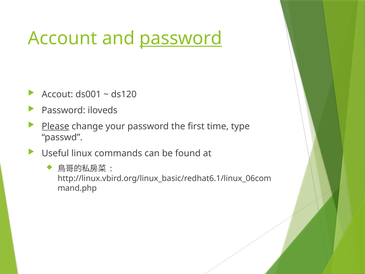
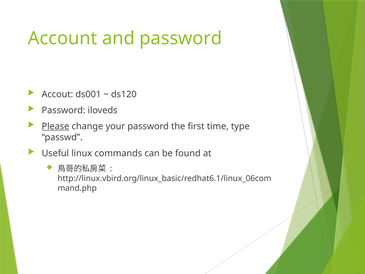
password at (181, 38) underline: present -> none
